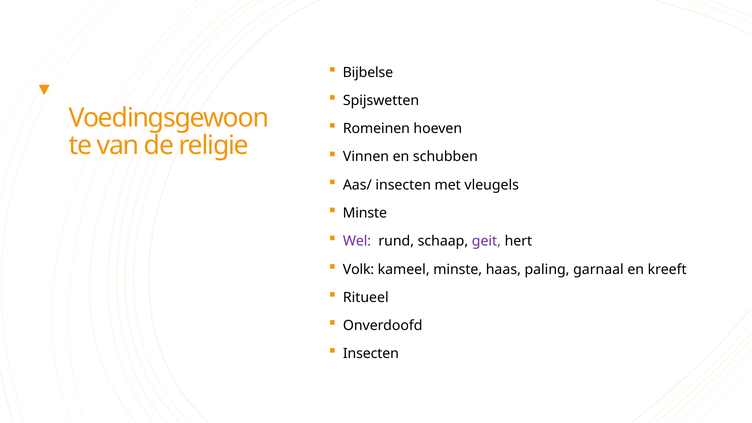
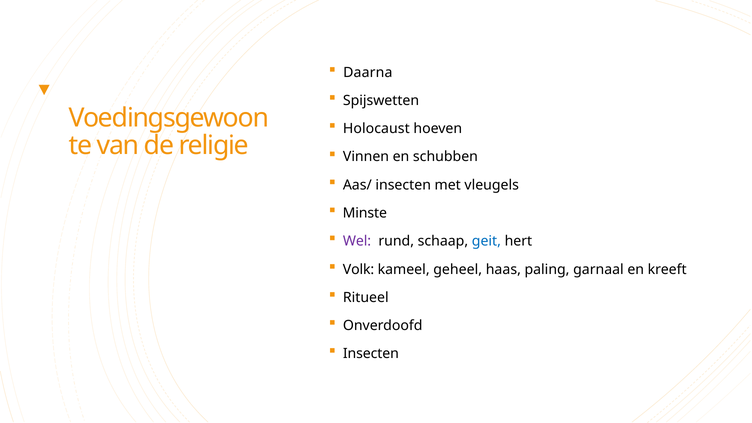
Bijbelse: Bijbelse -> Daarna
Romeinen: Romeinen -> Holocaust
geit colour: purple -> blue
kameel minste: minste -> geheel
